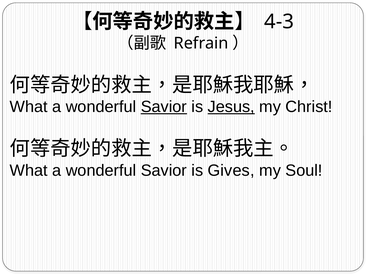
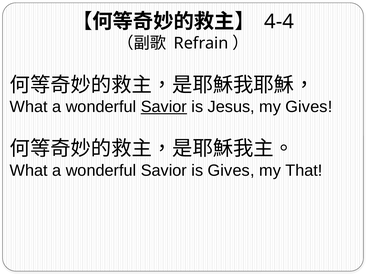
4-3: 4-3 -> 4-4
Jesus underline: present -> none
my Christ: Christ -> Gives
Soul: Soul -> That
